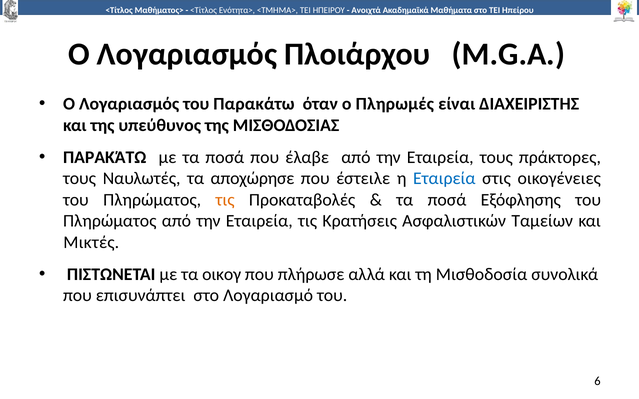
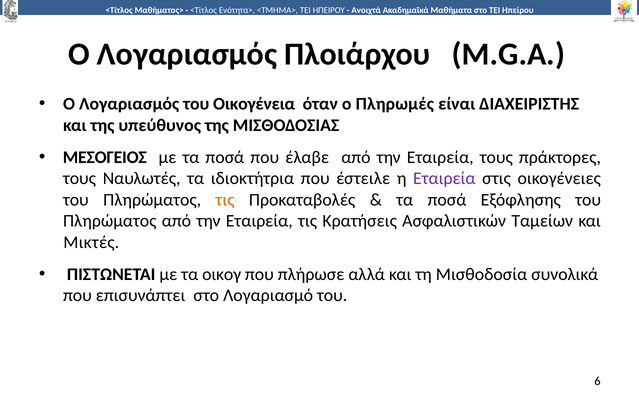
του Παρακάτω: Παρακάτω -> Οικογένεια
ΠΑΡΑΚΆΤΩ at (105, 157): ΠΑΡΑΚΆΤΩ -> ΜΕΣΟΓΕΙΟΣ
αποχώρησε: αποχώρησε -> ιδιοκτήτρια
Εταιρεία at (444, 179) colour: blue -> purple
